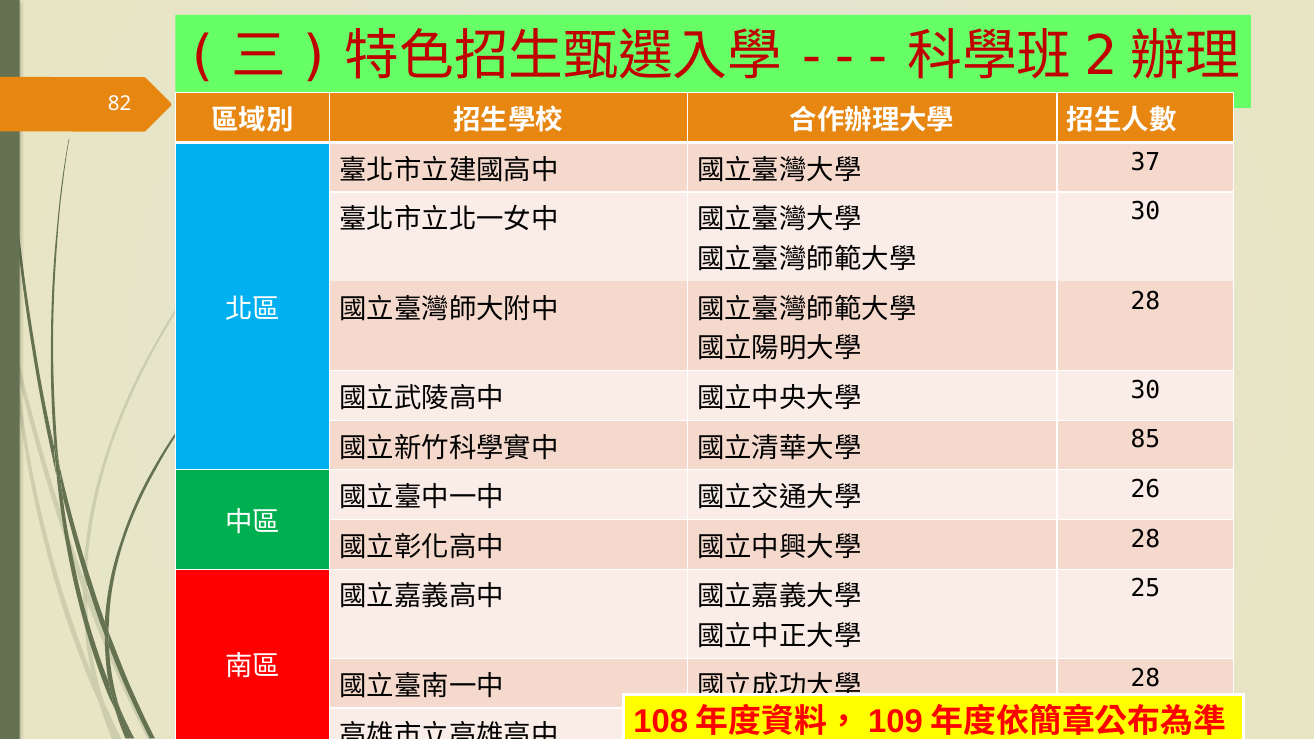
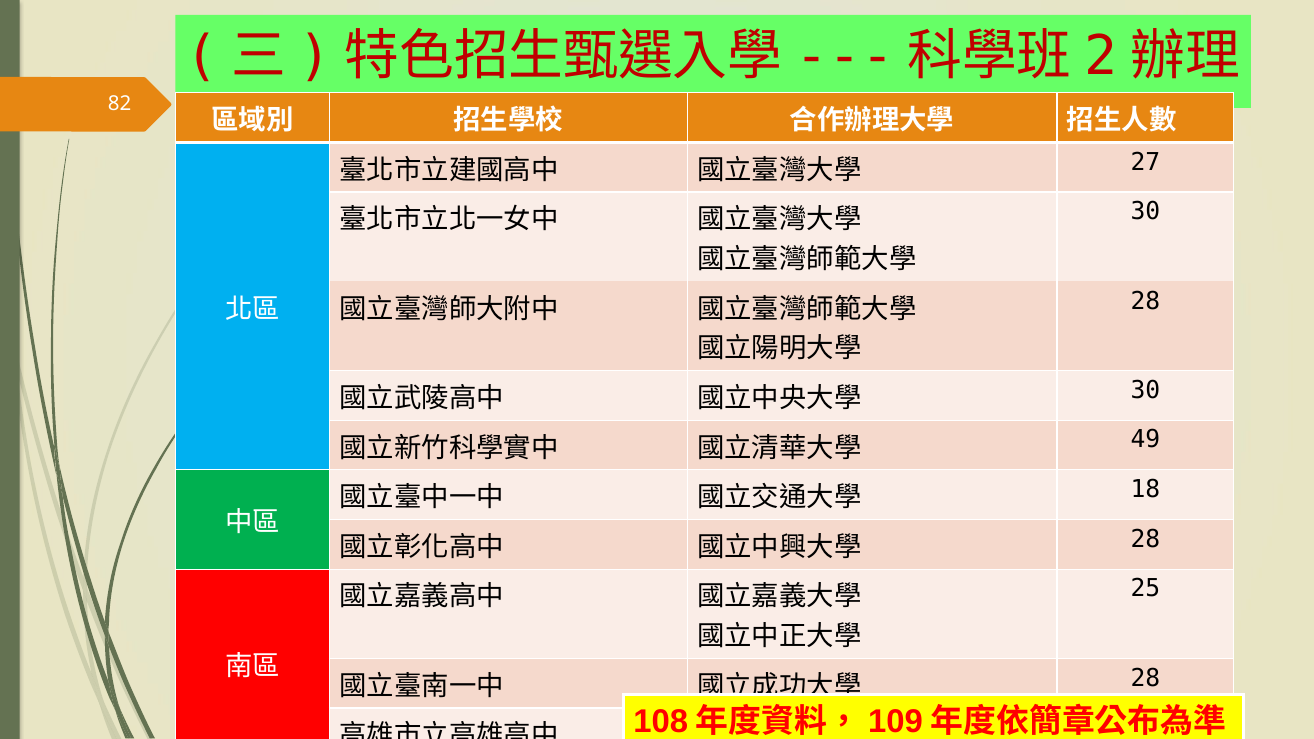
37: 37 -> 27
85: 85 -> 49
26: 26 -> 18
